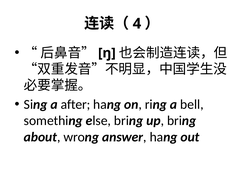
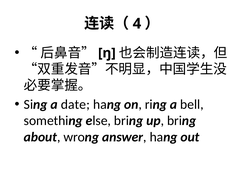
after: after -> date
